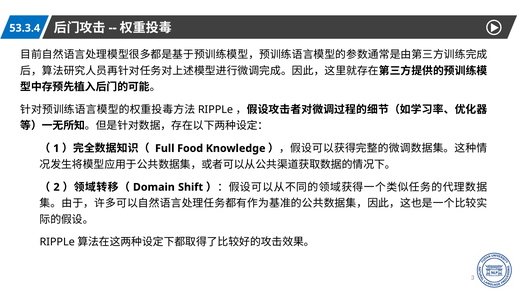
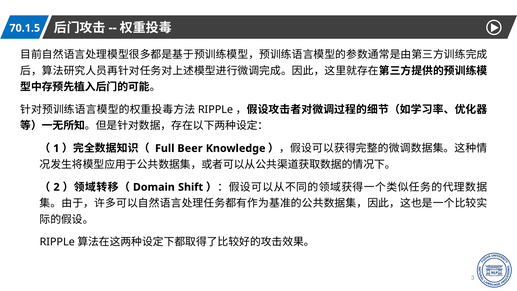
53.3.4: 53.3.4 -> 70.1.5
Food: Food -> Beer
